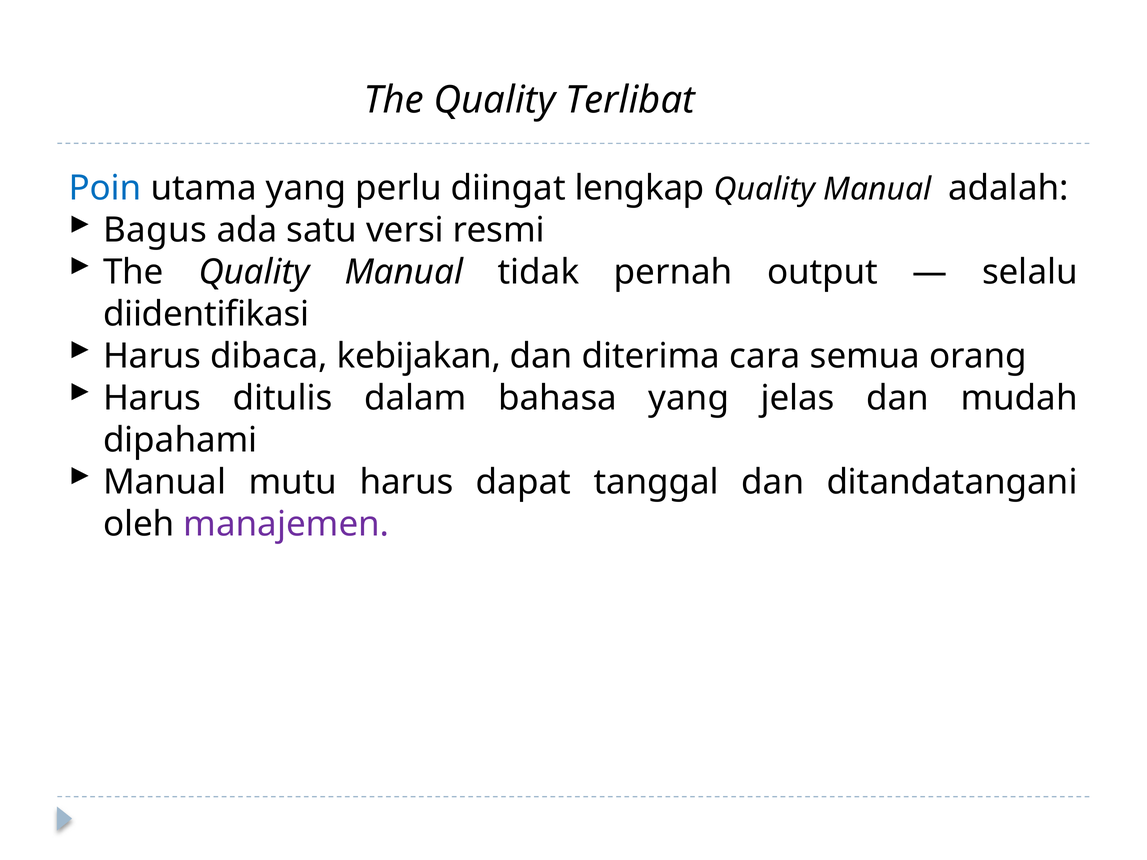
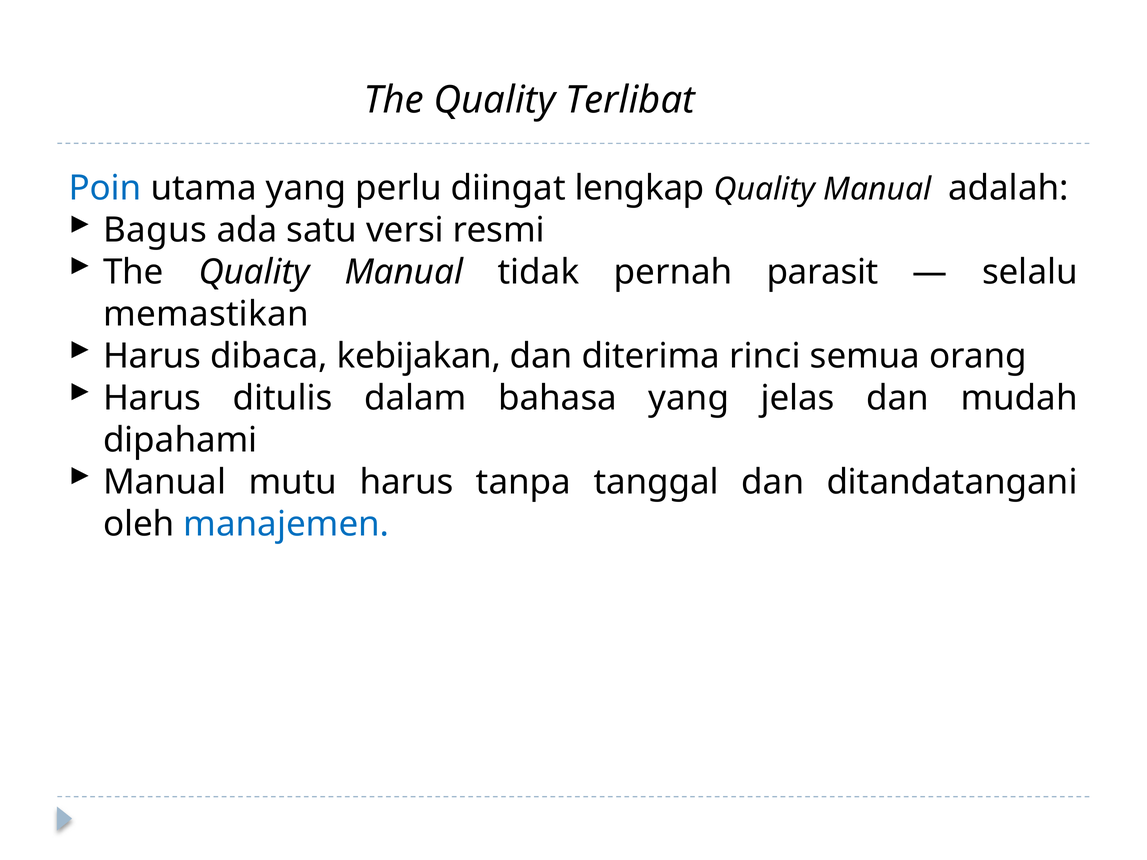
output: output -> parasit
diidentifikasi: diidentifikasi -> memastikan
cara: cara -> rinci
dapat: dapat -> tanpa
manajemen colour: purple -> blue
